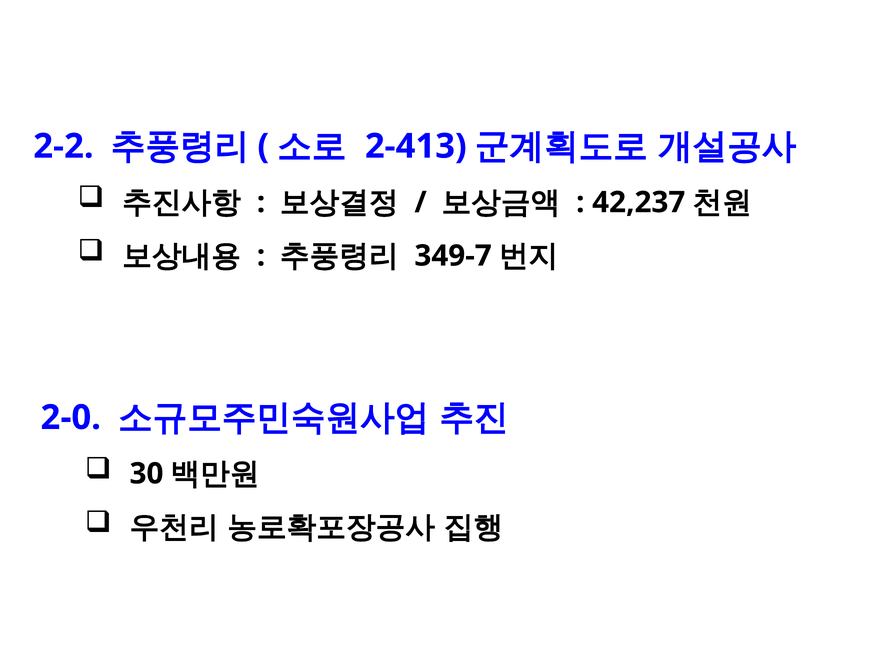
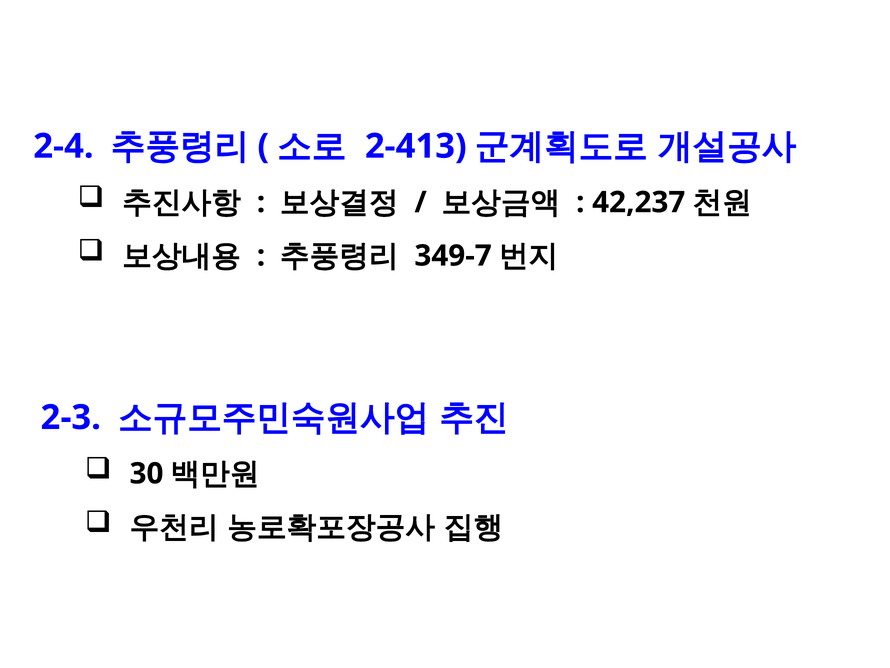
2-2: 2-2 -> 2-4
2-0: 2-0 -> 2-3
